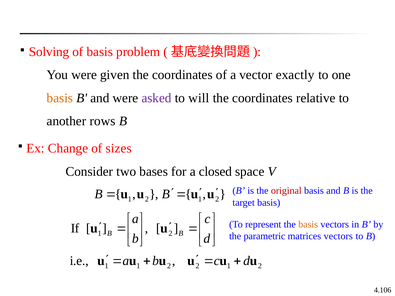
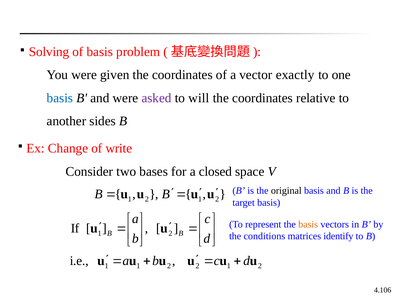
basis at (60, 98) colour: orange -> blue
rows: rows -> sides
sizes: sizes -> write
original colour: red -> black
parametric: parametric -> conditions
matrices vectors: vectors -> identify
